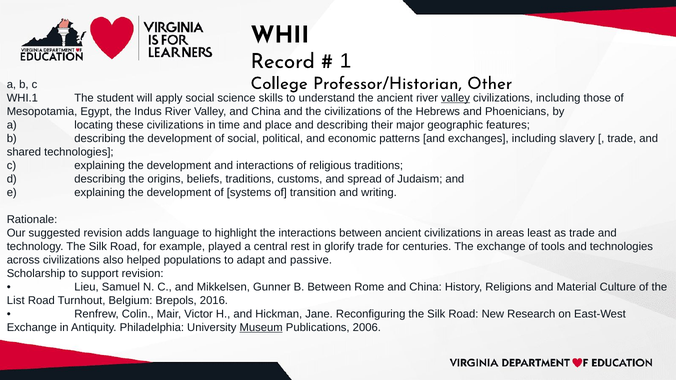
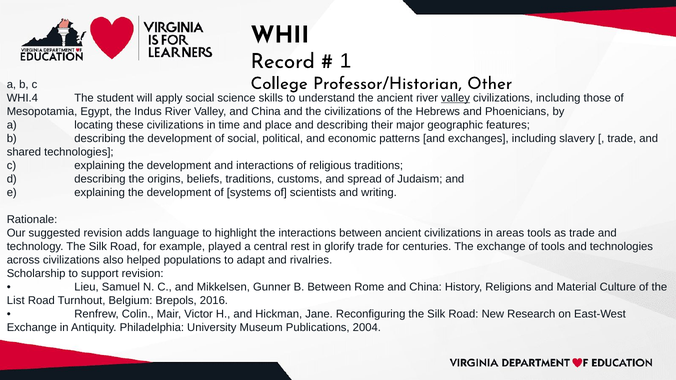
WHI.1: WHI.1 -> WHI.4
transition: transition -> scientists
areas least: least -> tools
passive: passive -> rivalries
Museum underline: present -> none
2006: 2006 -> 2004
